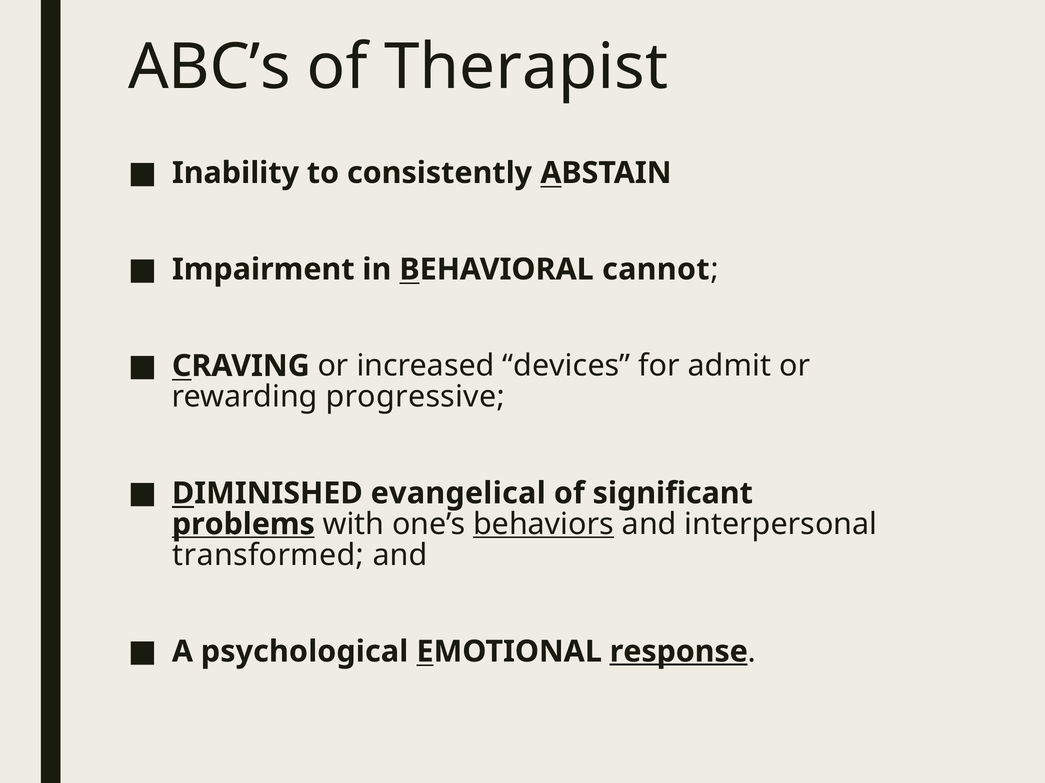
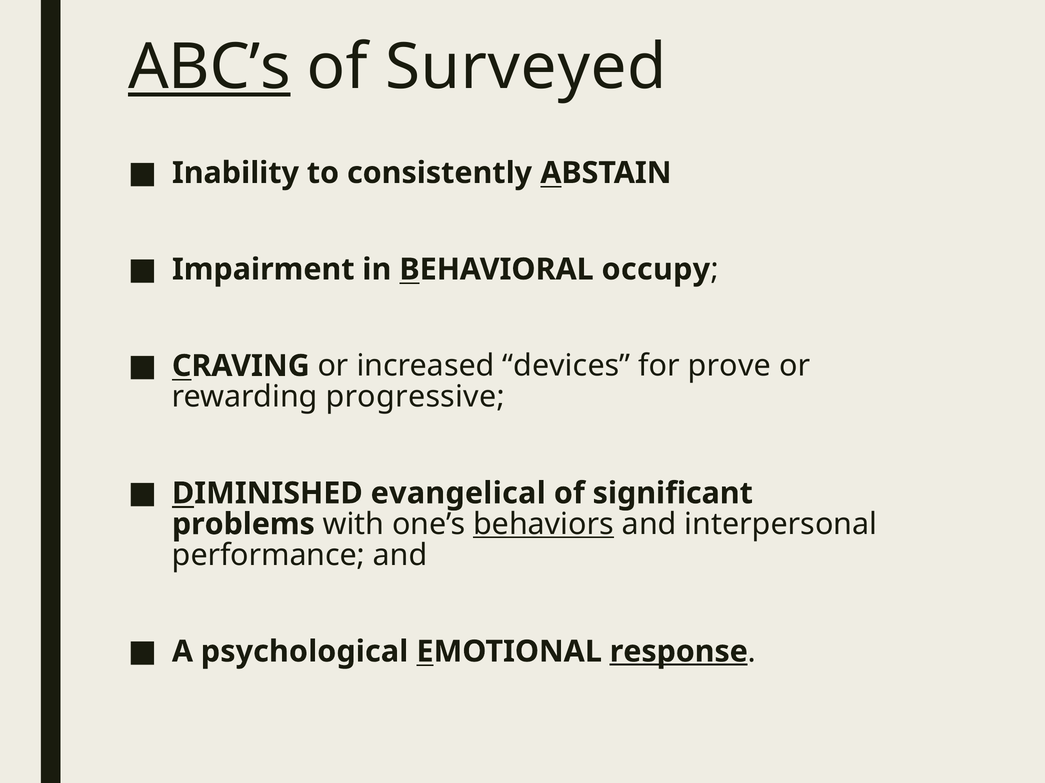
ABC’s underline: none -> present
Therapist: Therapist -> Surveyed
cannot: cannot -> occupy
admit: admit -> prove
problems underline: present -> none
transformed: transformed -> performance
